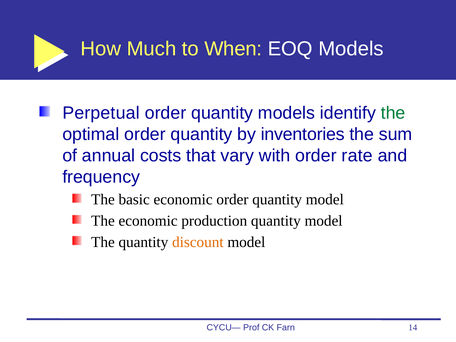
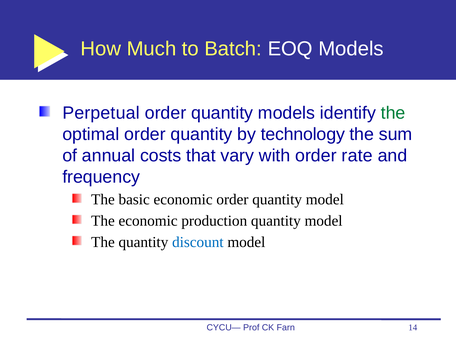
When: When -> Batch
inventories: inventories -> technology
discount colour: orange -> blue
